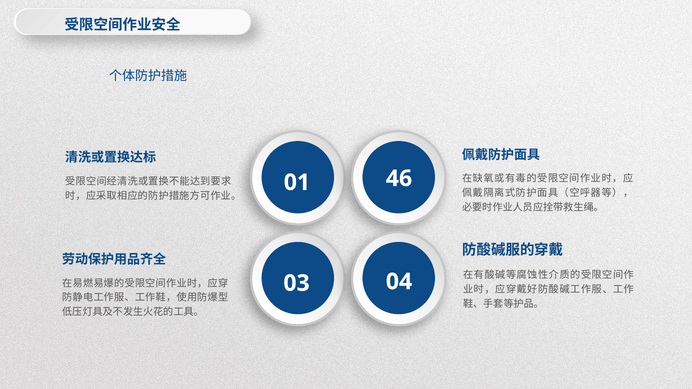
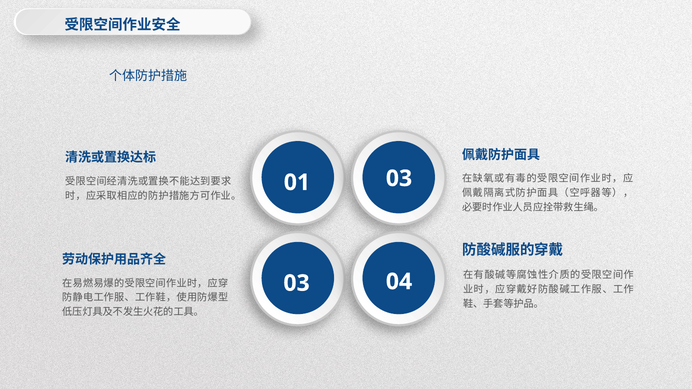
01 46: 46 -> 03
